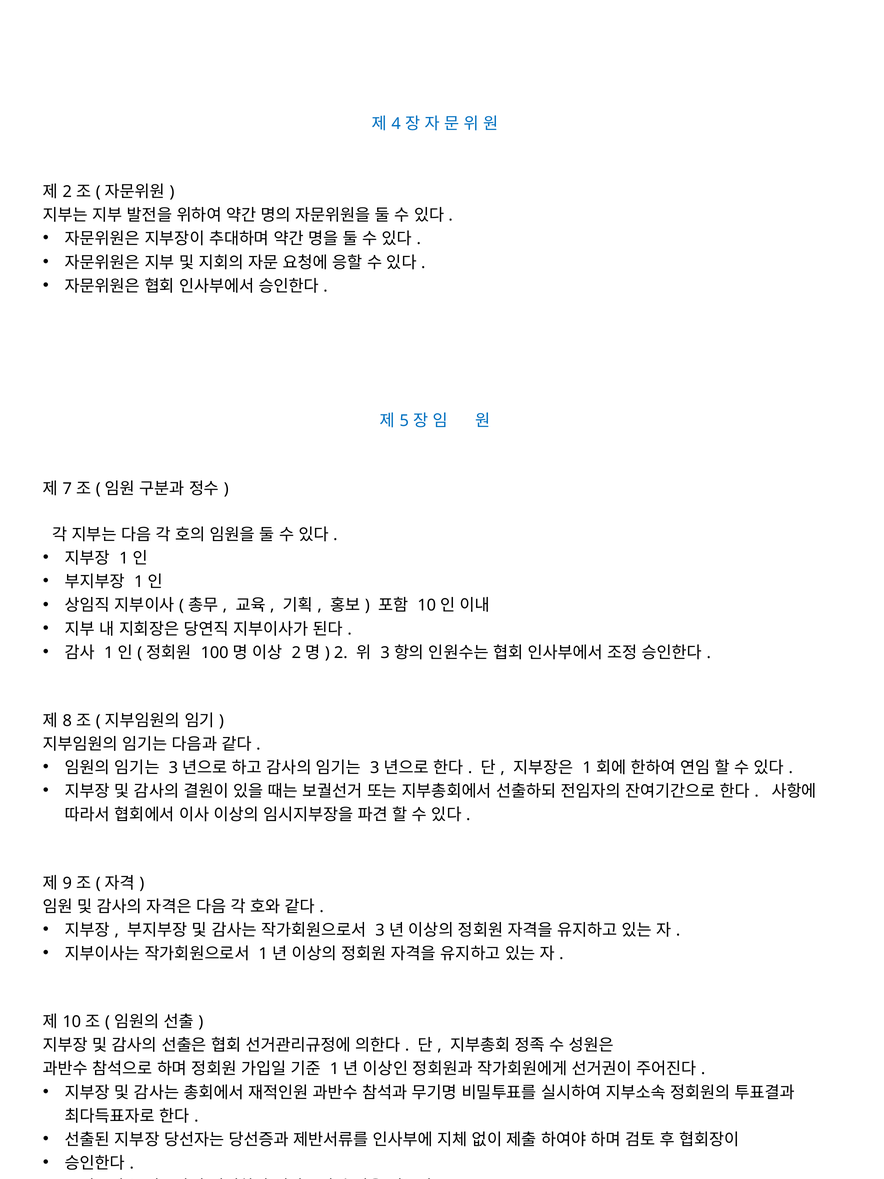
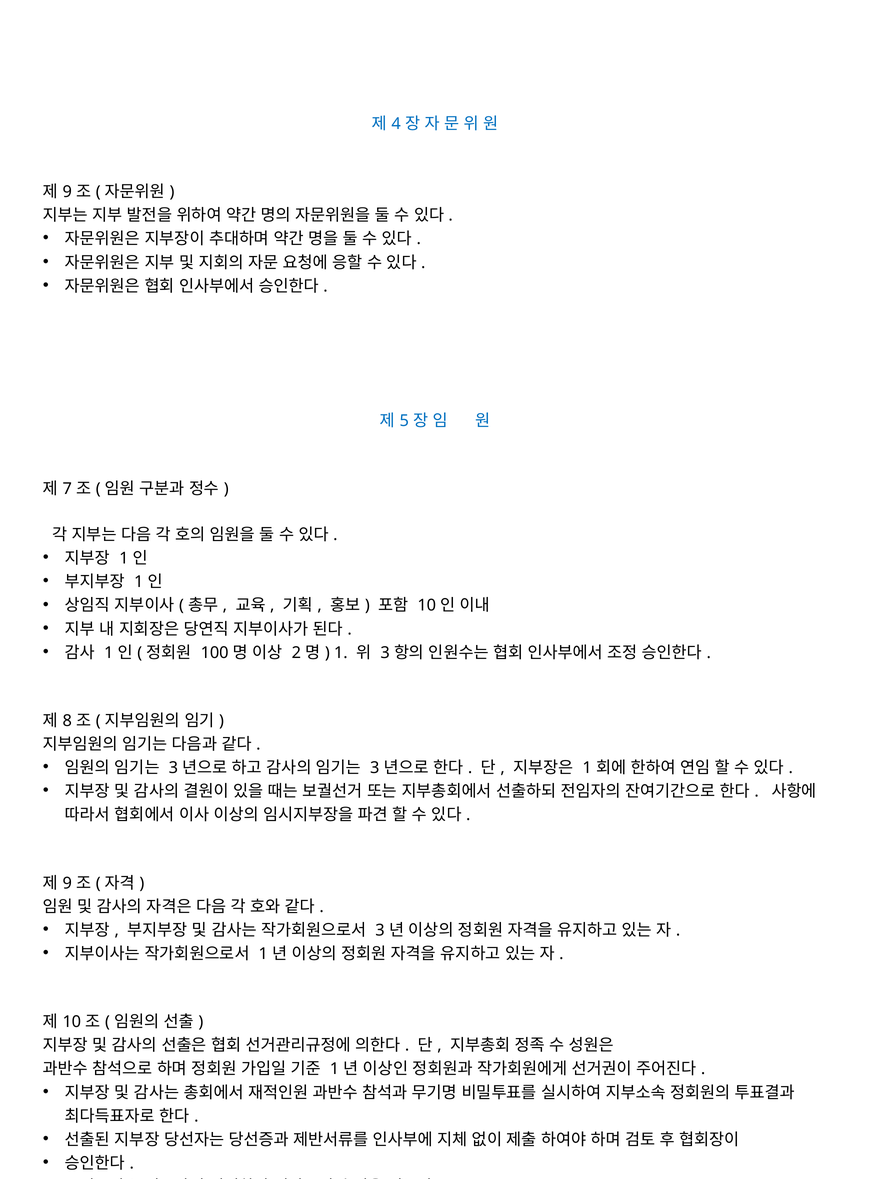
2 at (67, 192): 2 -> 9
2 at (341, 653): 2 -> 1
